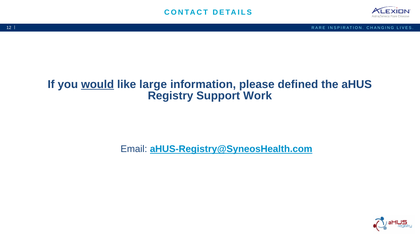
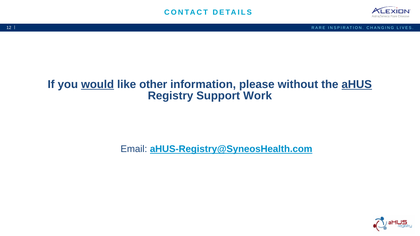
large: large -> other
defined: defined -> without
aHUS underline: none -> present
